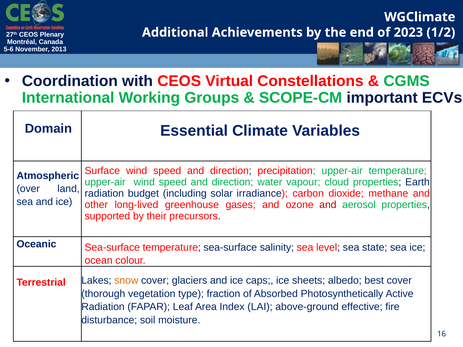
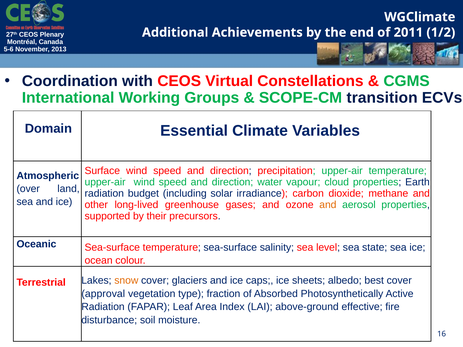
2023: 2023 -> 2011
important: important -> transition
and at (328, 205) colour: red -> orange
thorough: thorough -> approval
